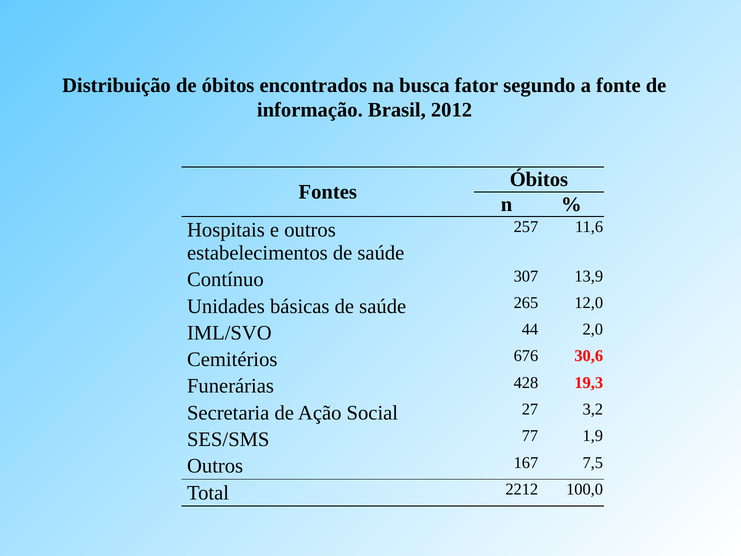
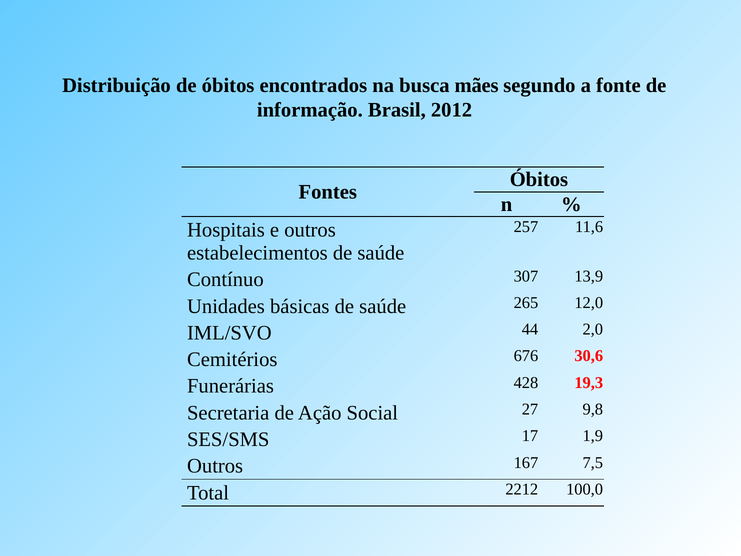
fator: fator -> mães
3,2: 3,2 -> 9,8
77: 77 -> 17
